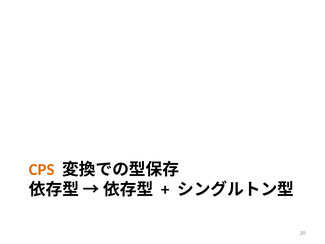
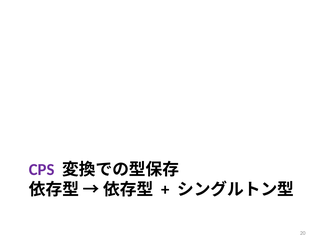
CPS colour: orange -> purple
